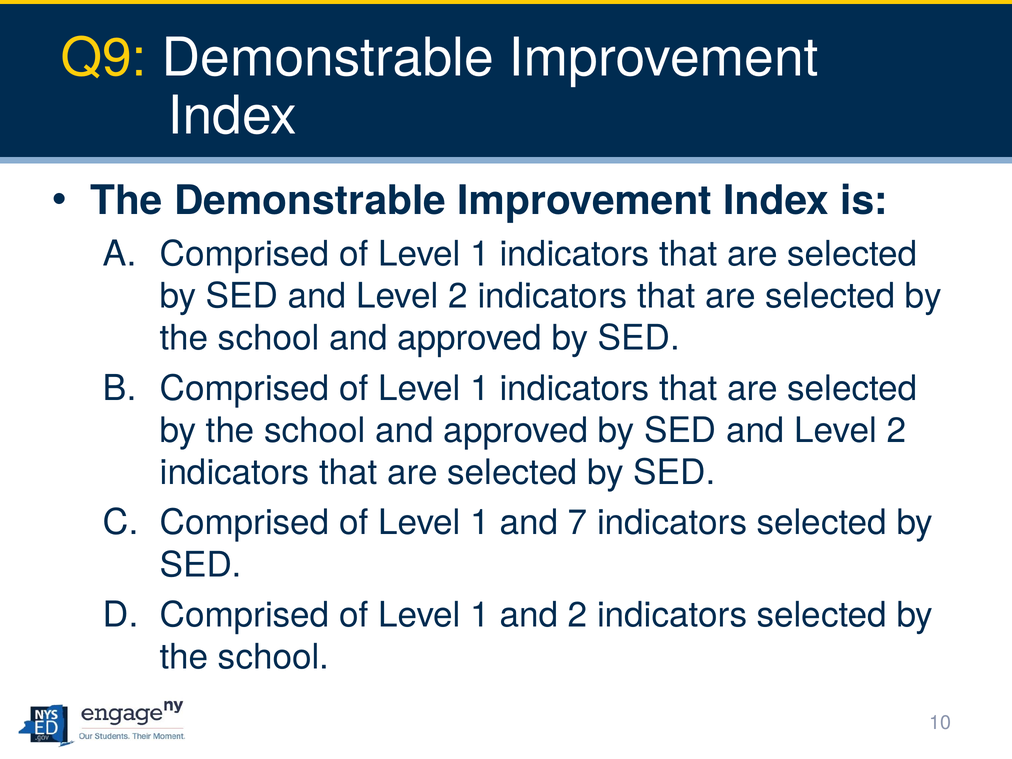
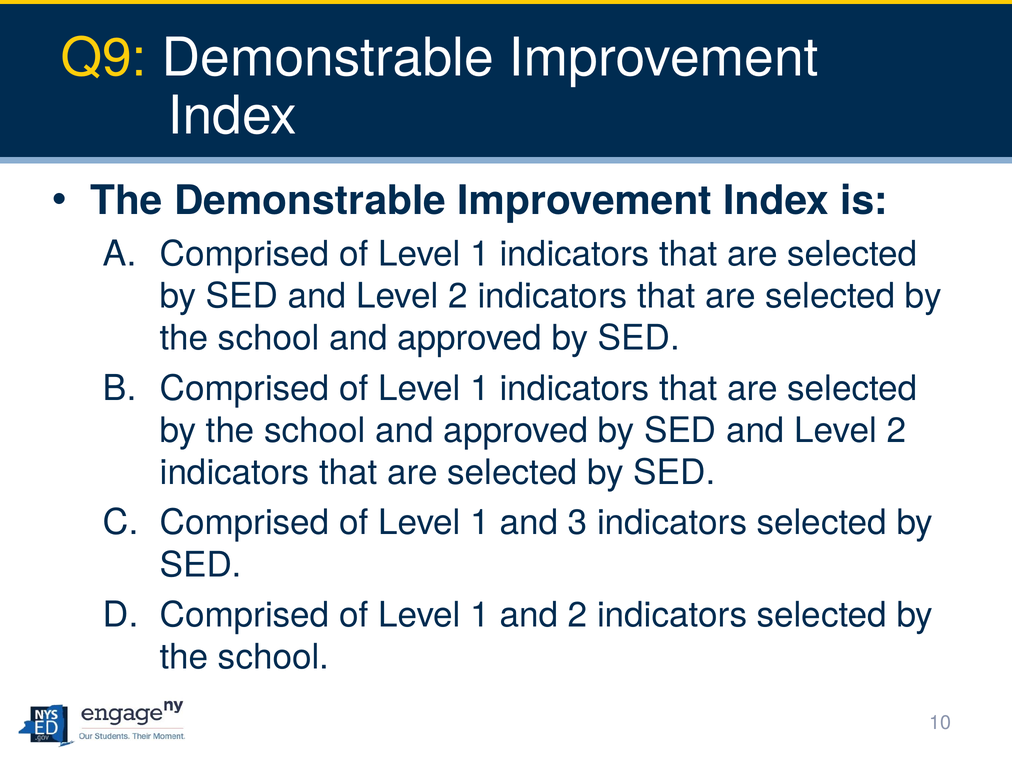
7: 7 -> 3
